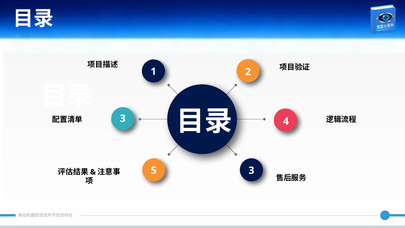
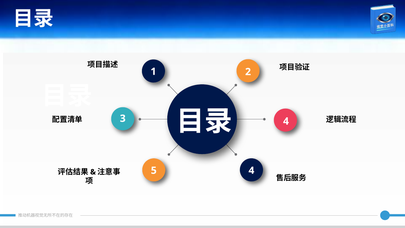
5 3: 3 -> 4
